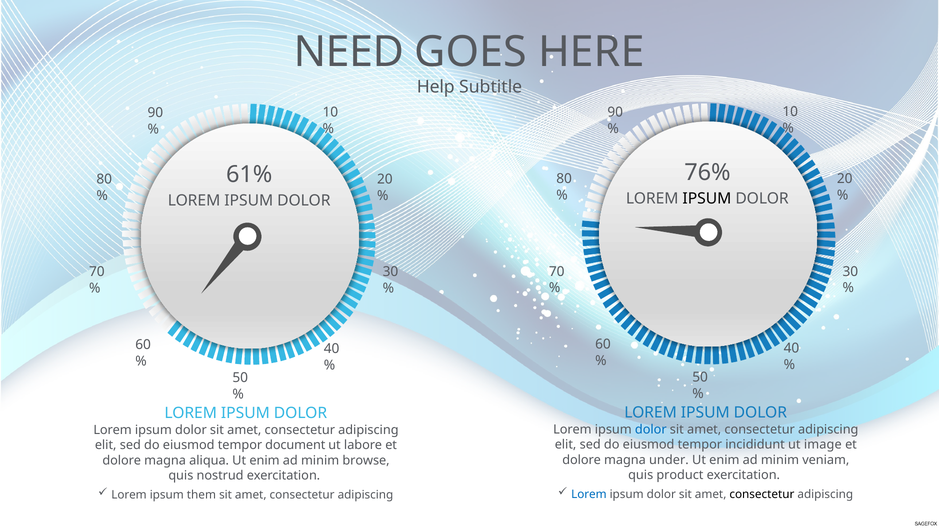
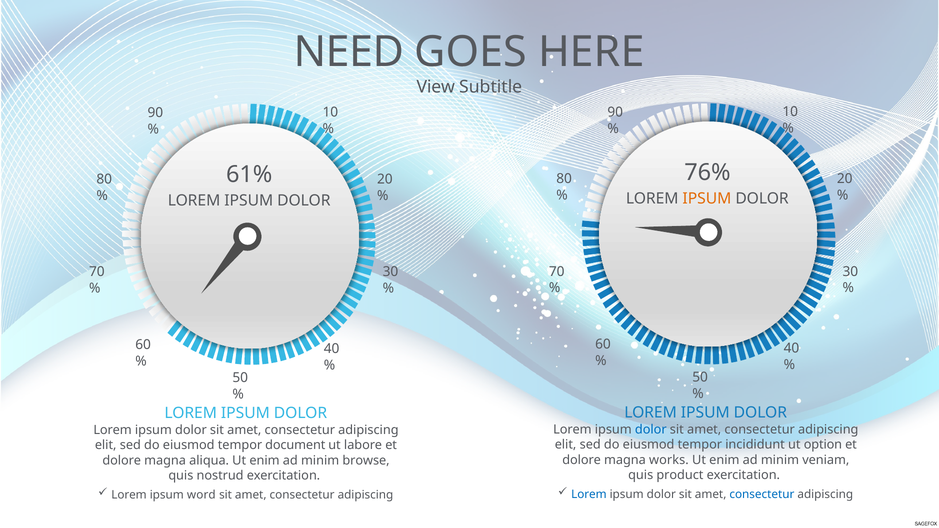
Help: Help -> View
IPSUM at (707, 199) colour: black -> orange
image: image -> option
under: under -> works
consectetur at (762, 495) colour: black -> blue
them: them -> word
